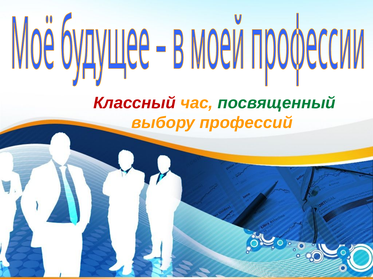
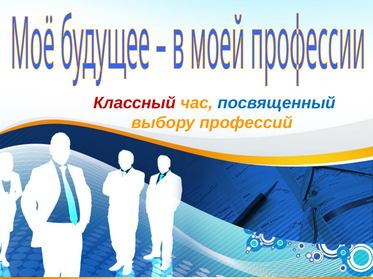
посвященный colour: green -> blue
